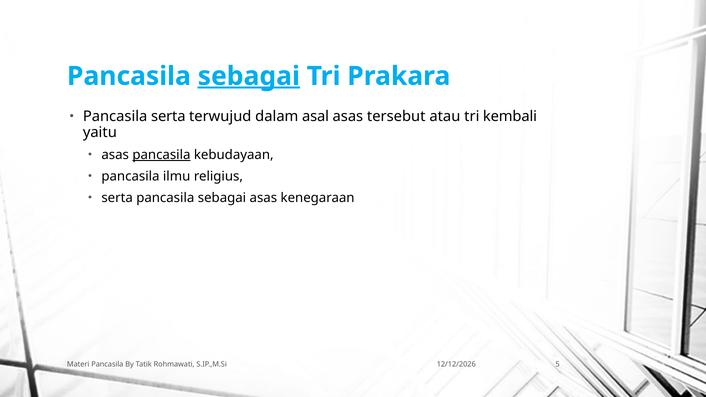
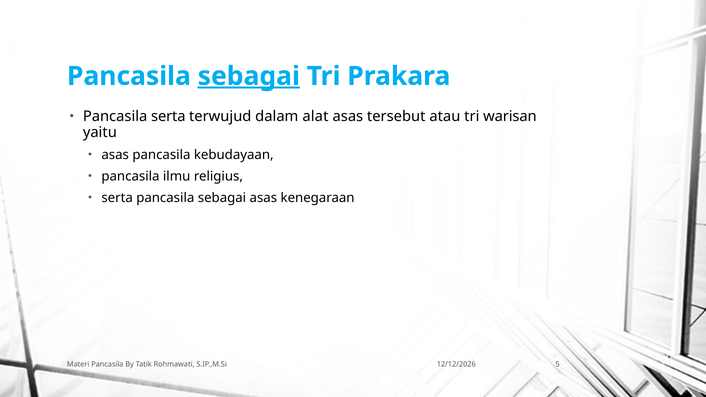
asal: asal -> alat
kembali: kembali -> warisan
pancasila at (161, 155) underline: present -> none
